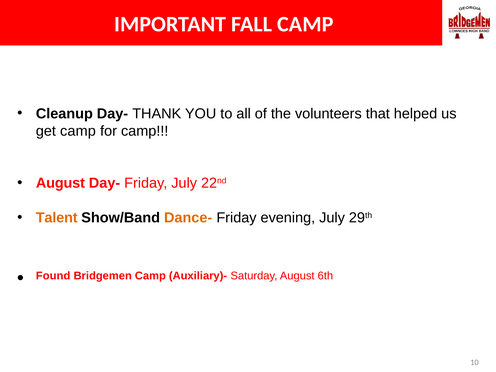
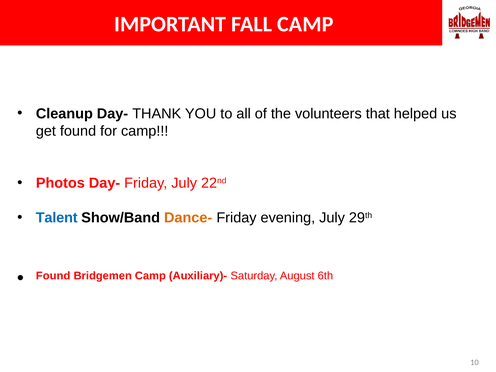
get camp: camp -> found
August at (60, 183): August -> Photos
Talent colour: orange -> blue
